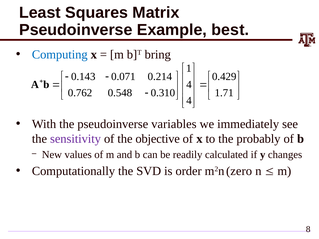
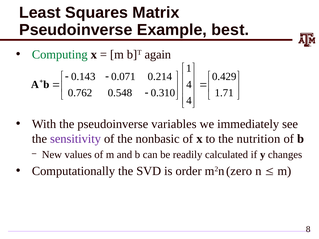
Computing colour: blue -> green
bring: bring -> again
objective: objective -> nonbasic
probably: probably -> nutrition
